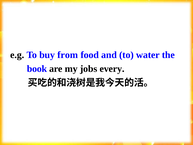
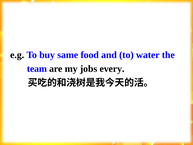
from: from -> same
book: book -> team
